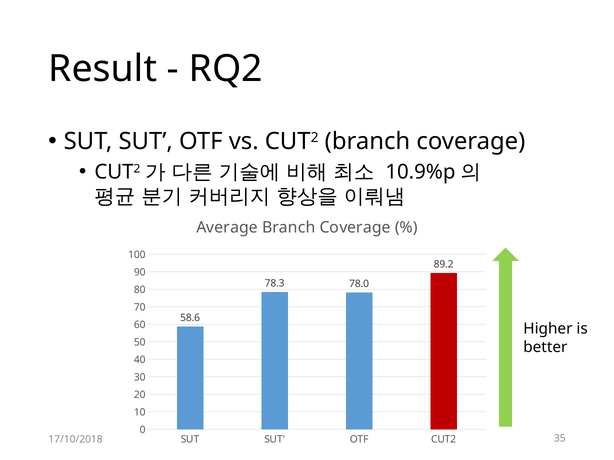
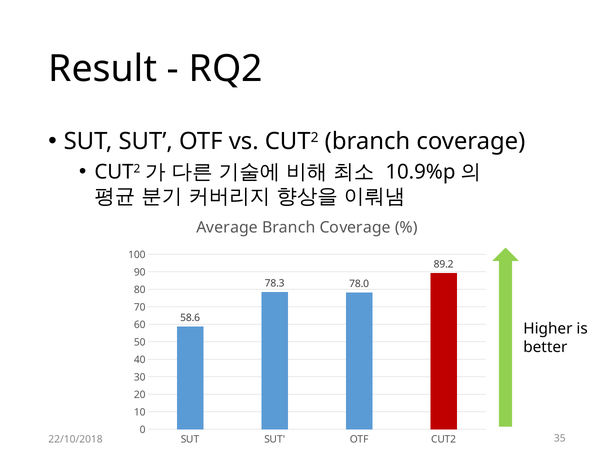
17/10/2018: 17/10/2018 -> 22/10/2018
